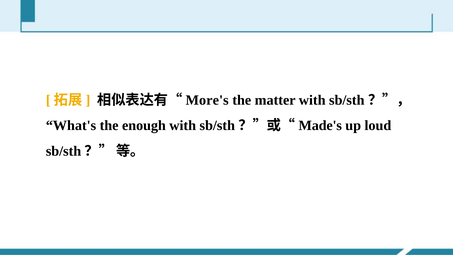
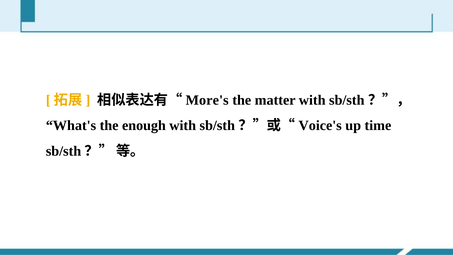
Made's: Made's -> Voice's
loud: loud -> time
